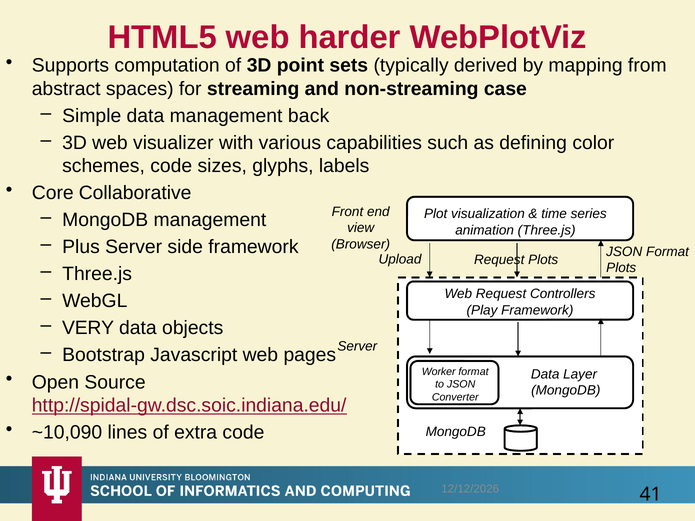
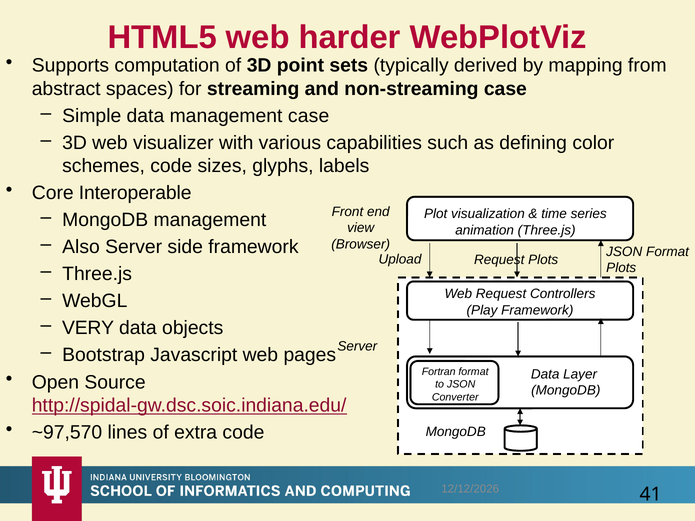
management back: back -> case
Collaborative: Collaborative -> Interoperable
Plus: Plus -> Also
Worker: Worker -> Fortran
~10,090: ~10,090 -> ~97,570
